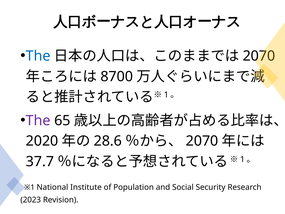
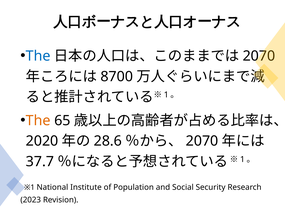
The at (38, 120) colour: purple -> orange
